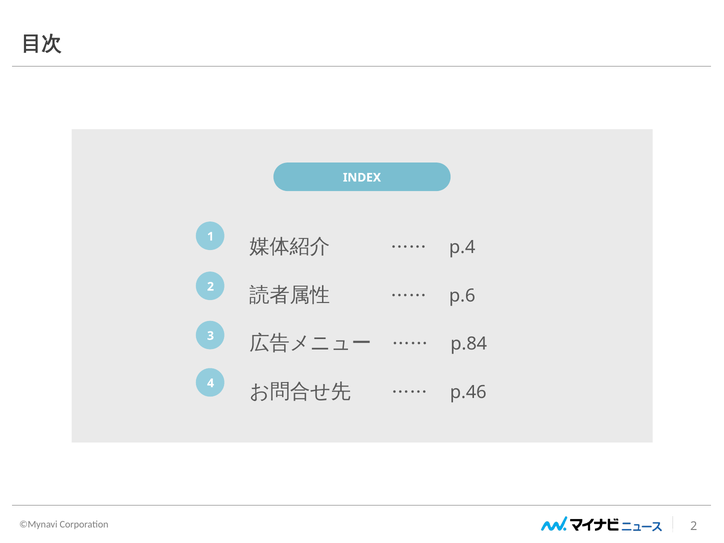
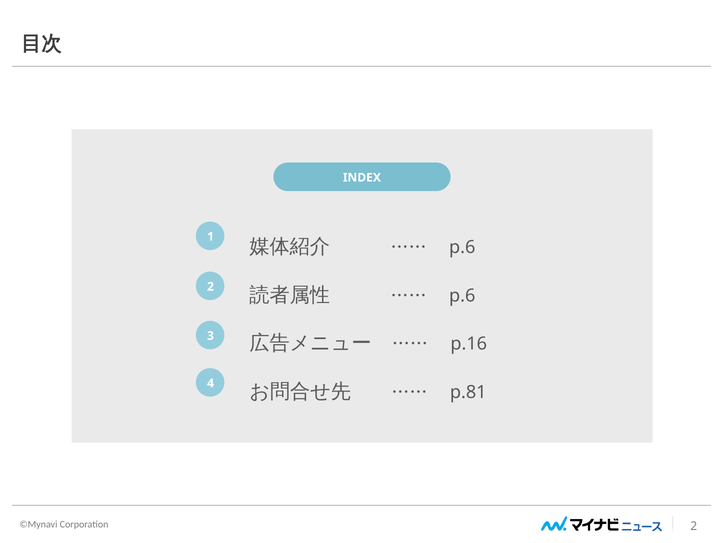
p.4 at (462, 247): p.4 -> p.6
p.84: p.84 -> p.16
p.46: p.46 -> p.81
